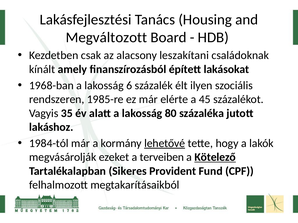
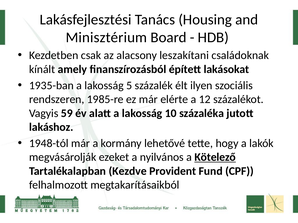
Megváltozott: Megváltozott -> Minisztérium
1968-ban: 1968-ban -> 1935-ban
6: 6 -> 5
45: 45 -> 12
35: 35 -> 59
80: 80 -> 10
1984-tól: 1984-tól -> 1948-tól
lehetővé underline: present -> none
terveiben: terveiben -> nyilvános
Sikeres: Sikeres -> Kezdve
